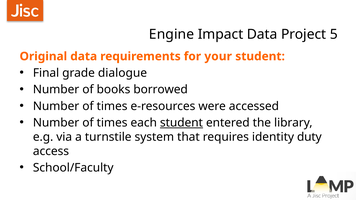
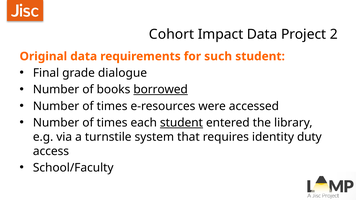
Engine: Engine -> Cohort
5: 5 -> 2
your: your -> such
borrowed underline: none -> present
